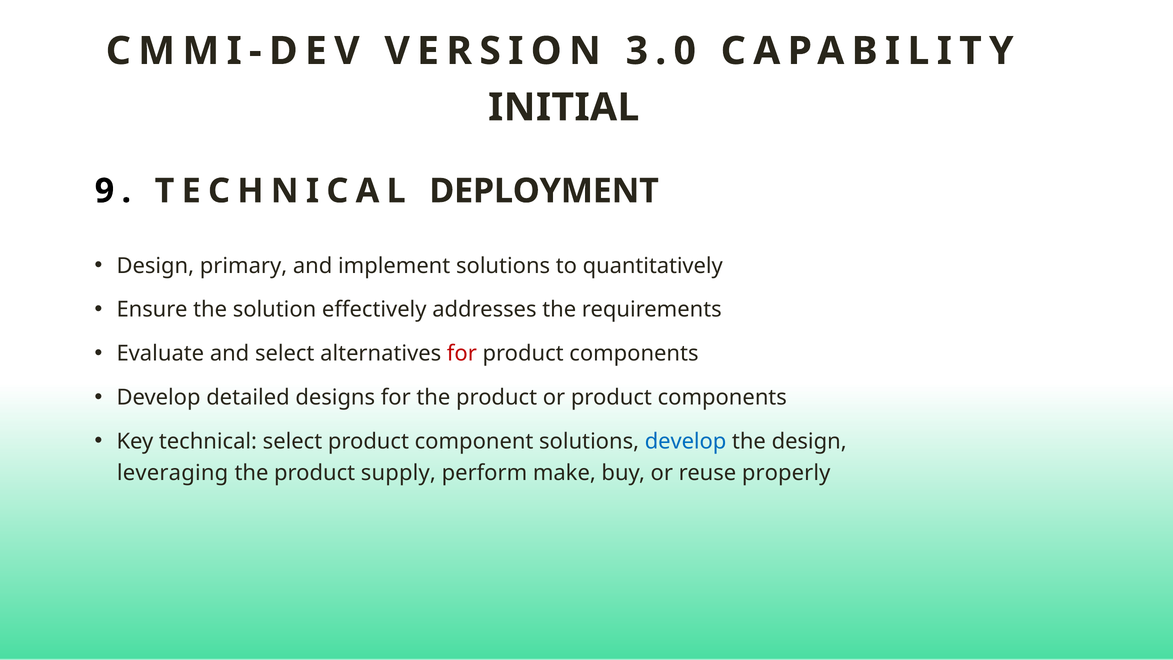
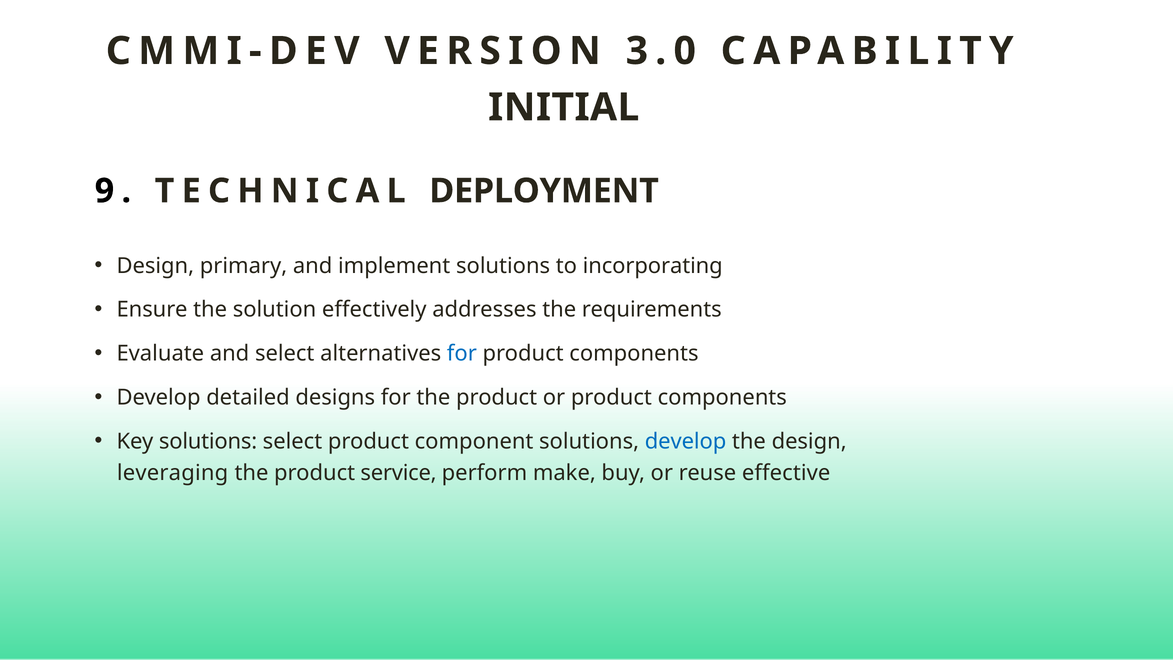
quantitatively: quantitatively -> incorporating
for at (462, 353) colour: red -> blue
Key technical: technical -> solutions
supply: supply -> service
properly: properly -> effective
